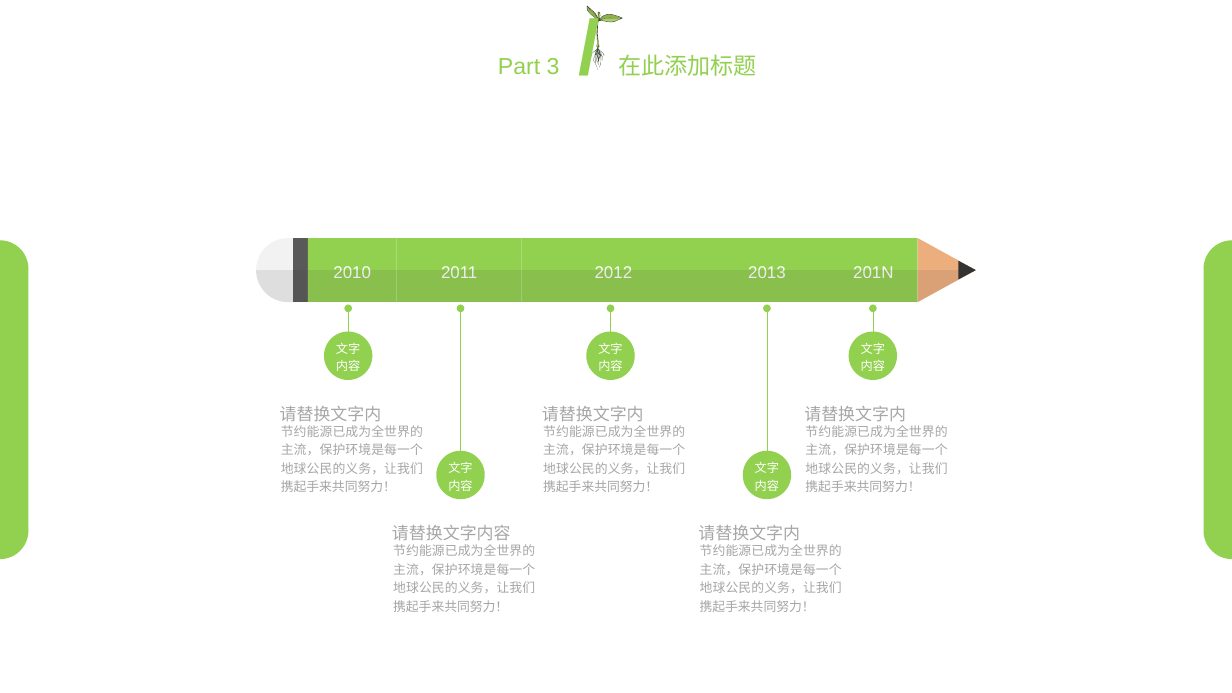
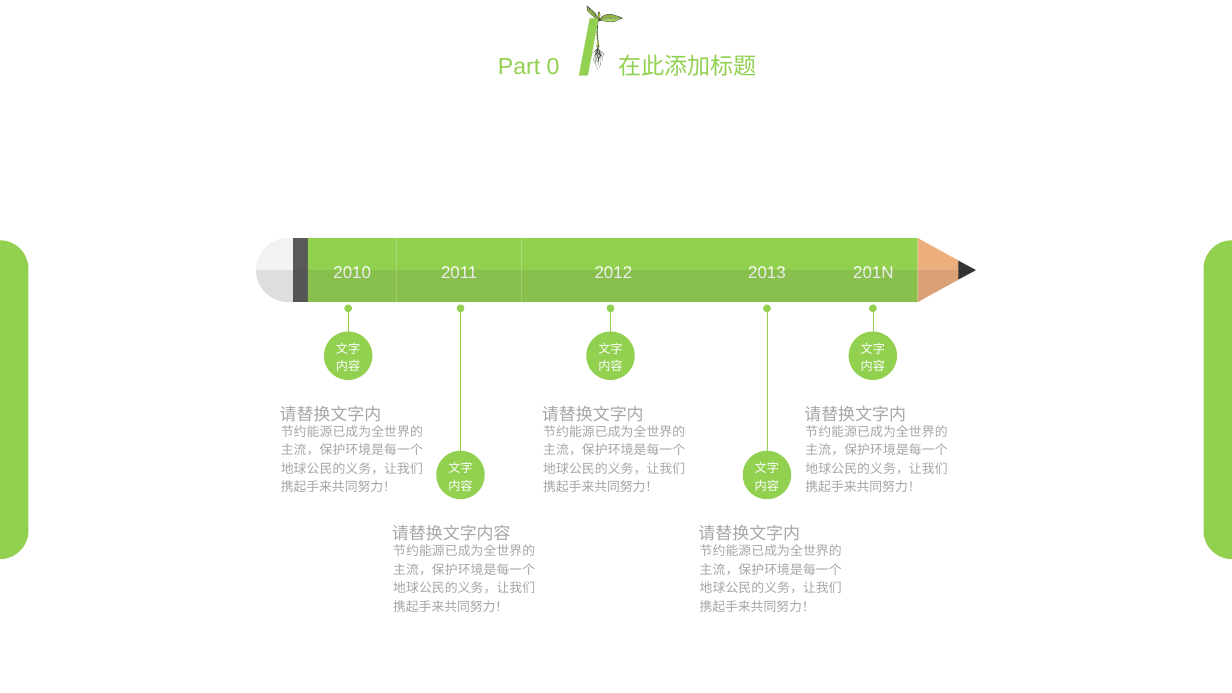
3: 3 -> 0
